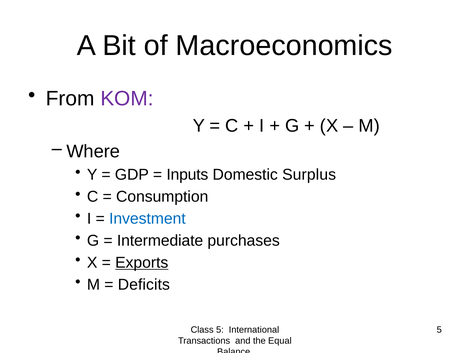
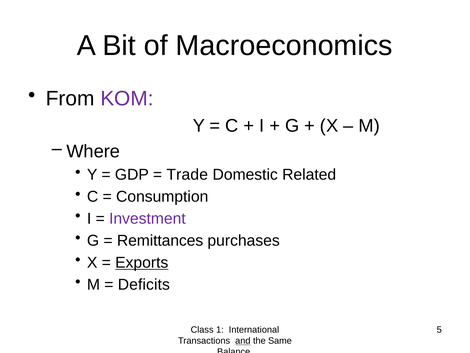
Inputs: Inputs -> Trade
Surplus: Surplus -> Related
Investment colour: blue -> purple
Intermediate: Intermediate -> Remittances
Class 5: 5 -> 1
and underline: none -> present
Equal: Equal -> Same
